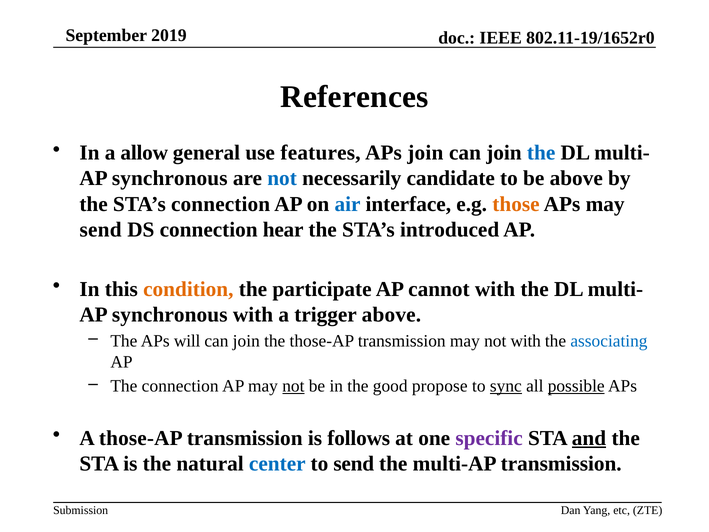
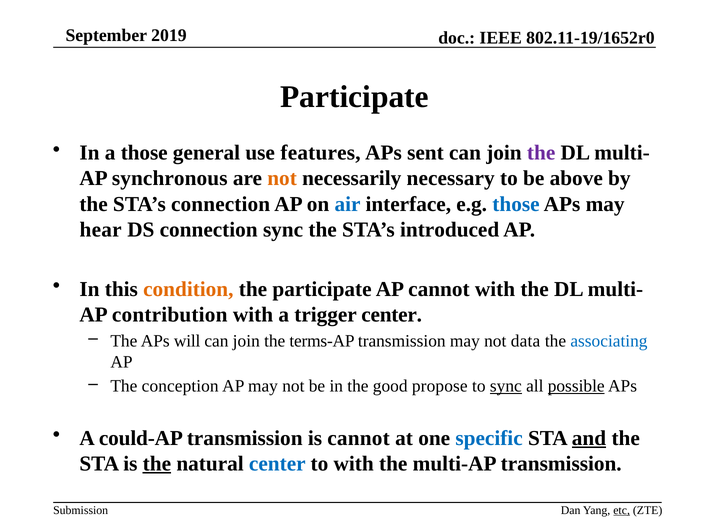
References at (354, 97): References -> Participate
a allow: allow -> those
APs join: join -> sent
the at (541, 153) colour: blue -> purple
not at (282, 178) colour: blue -> orange
candidate: candidate -> necessary
those at (516, 204) colour: orange -> blue
send at (101, 229): send -> hear
connection hear: hear -> sync
synchronous at (170, 314): synchronous -> contribution
trigger above: above -> center
the those-AP: those-AP -> terms-AP
not with: with -> data
The connection: connection -> conception
not at (293, 386) underline: present -> none
A those-AP: those-AP -> could-AP
is follows: follows -> cannot
specific colour: purple -> blue
the at (157, 463) underline: none -> present
to send: send -> with
etc underline: none -> present
